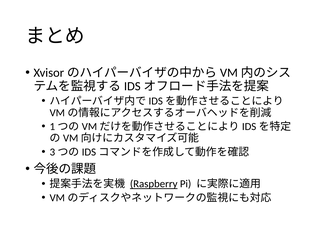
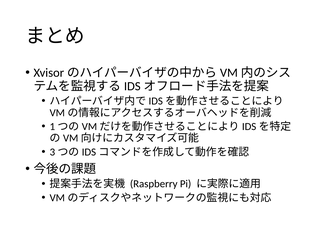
Raspberry underline: present -> none
